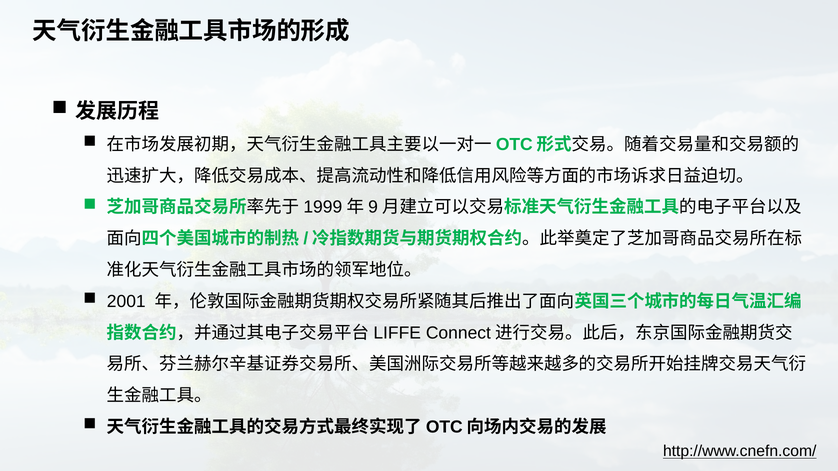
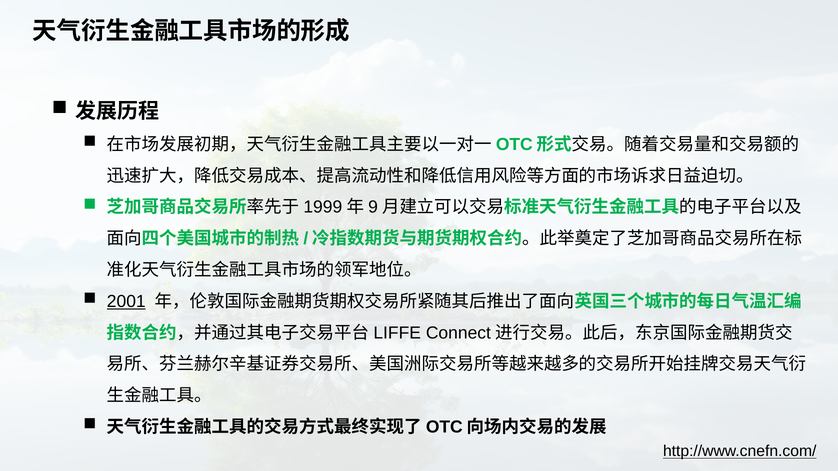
2001 underline: none -> present
